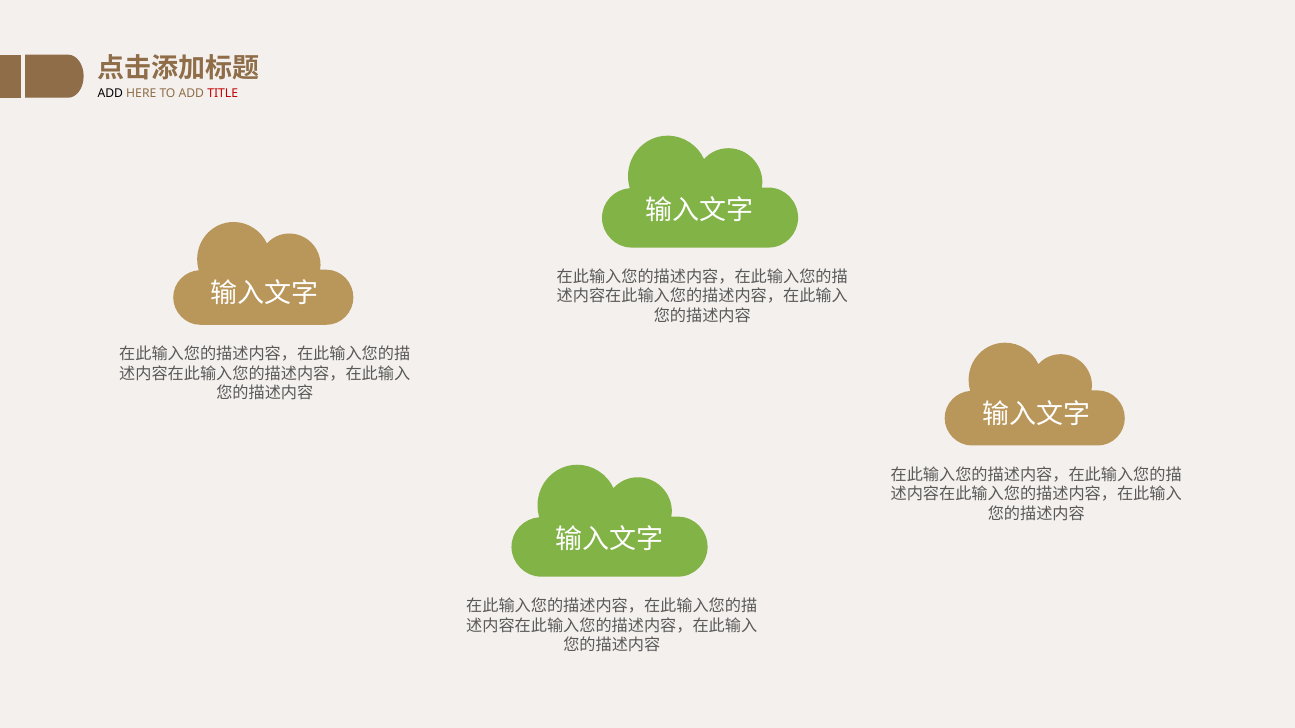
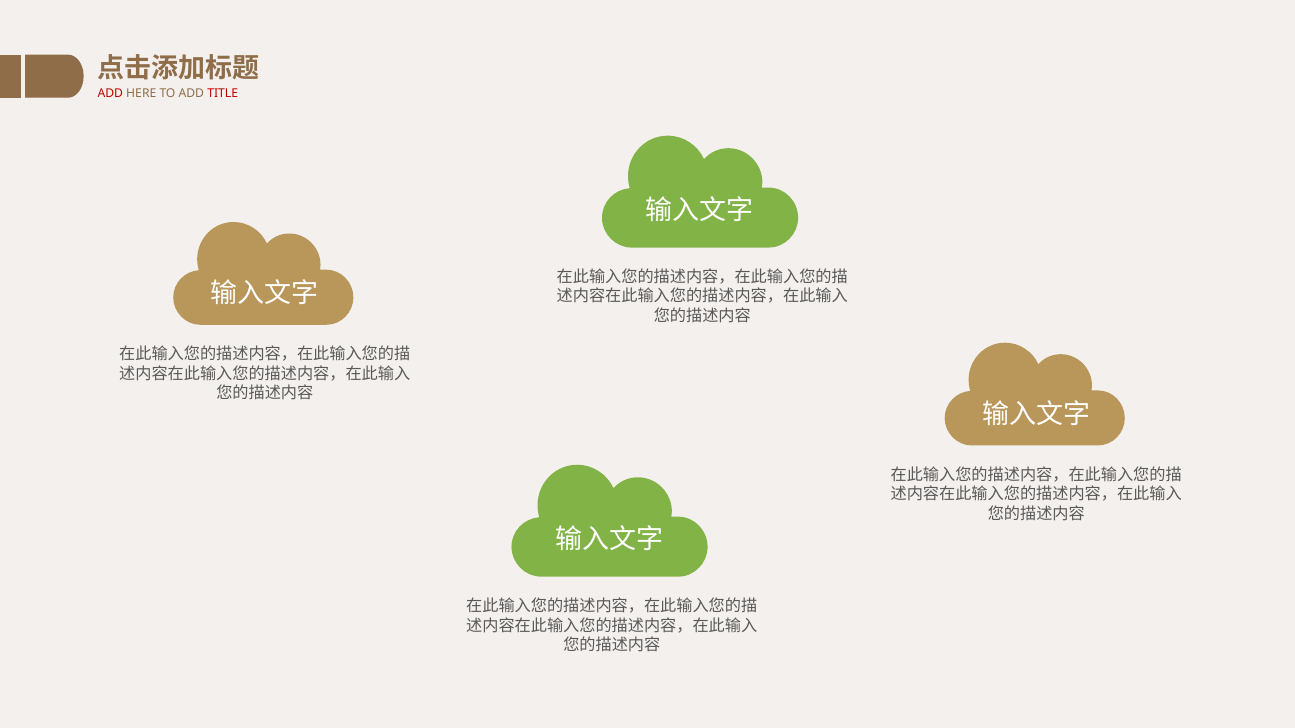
ADD at (110, 94) colour: black -> red
